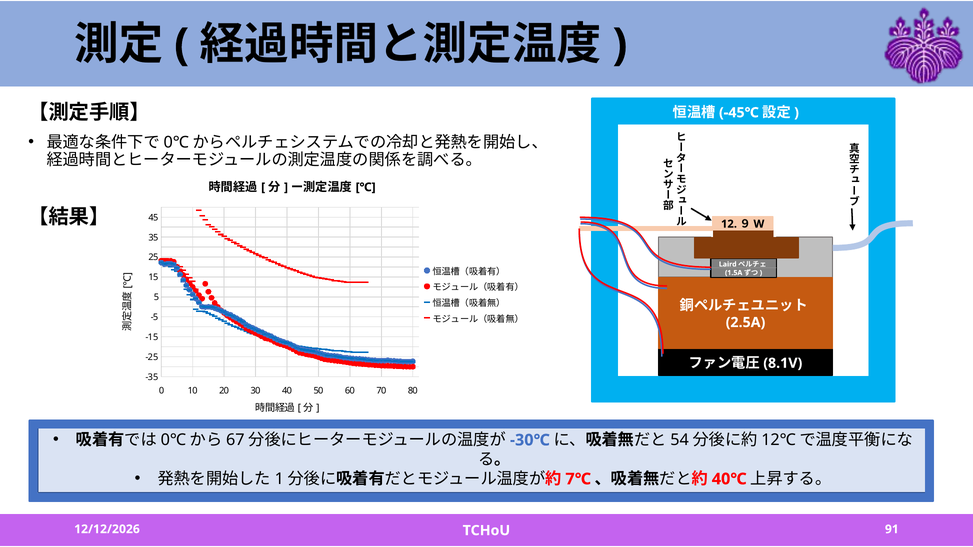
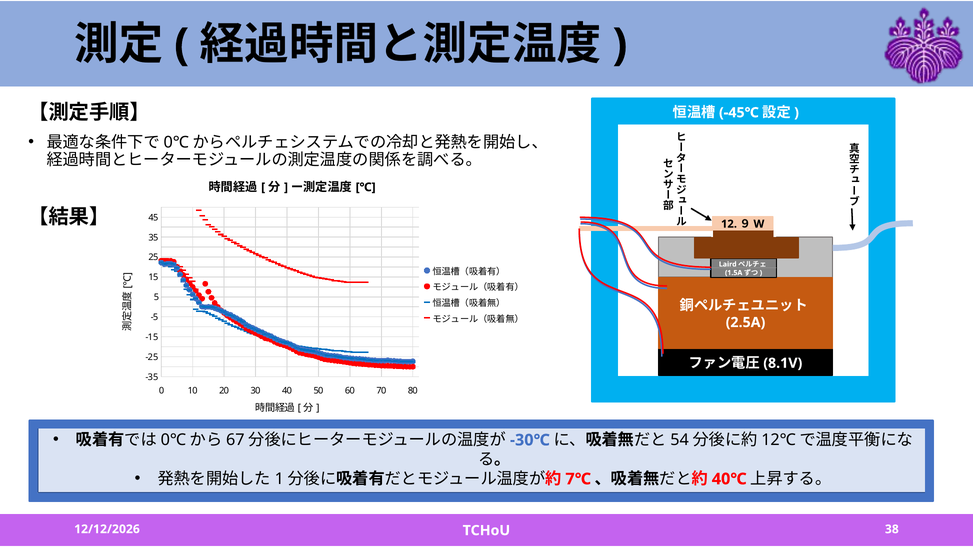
91: 91 -> 38
